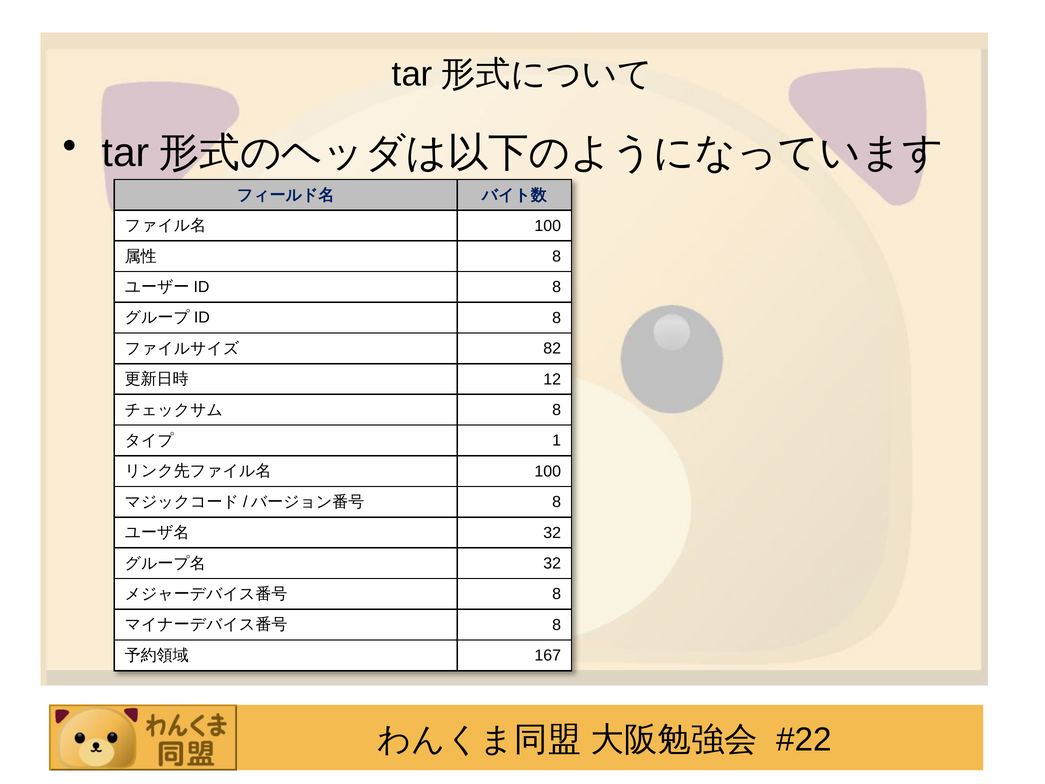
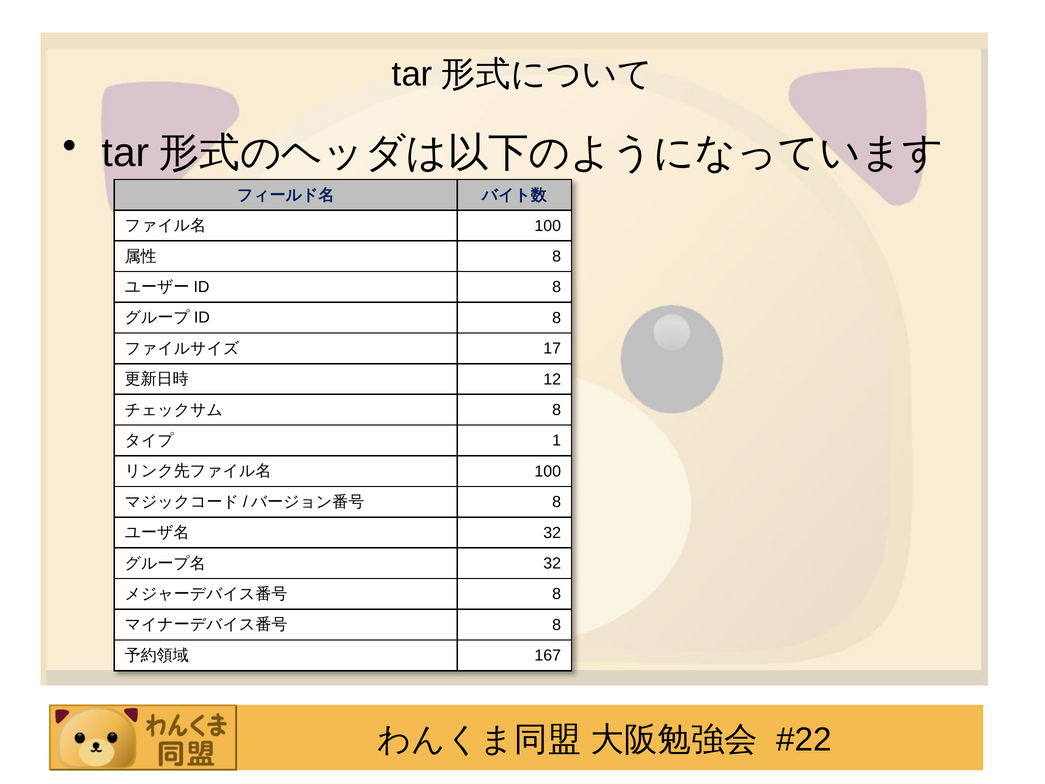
82: 82 -> 17
